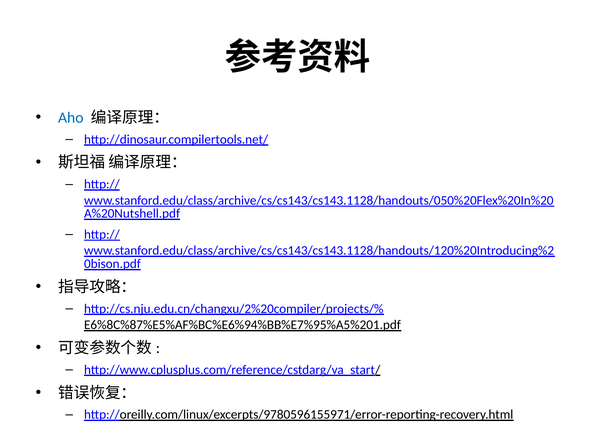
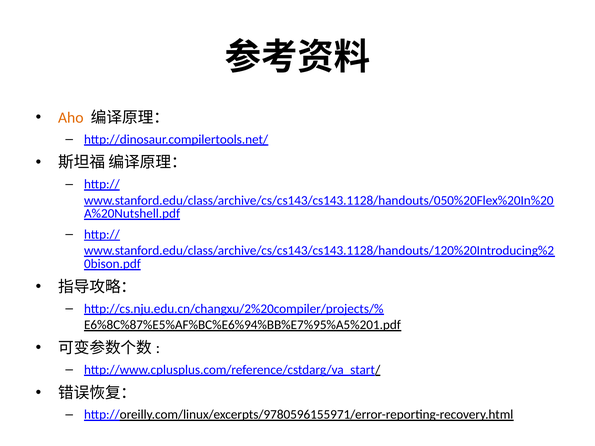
Aho colour: blue -> orange
